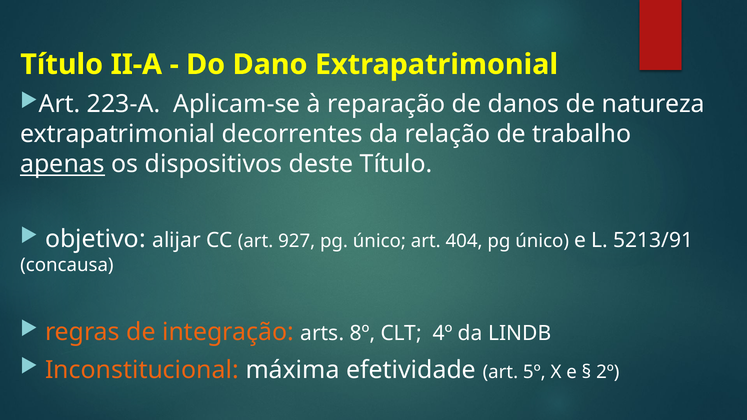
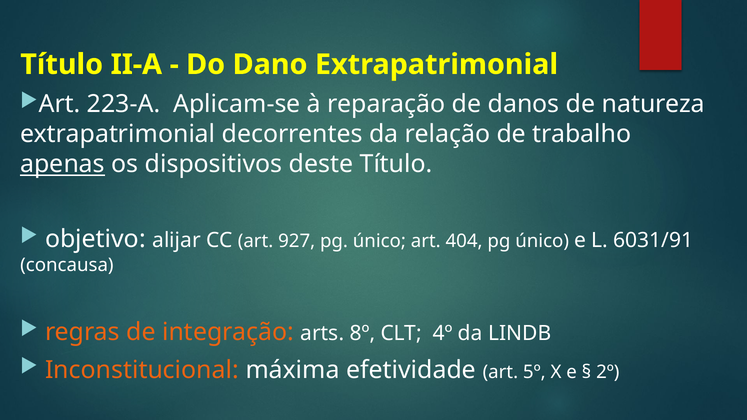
5213/91: 5213/91 -> 6031/91
